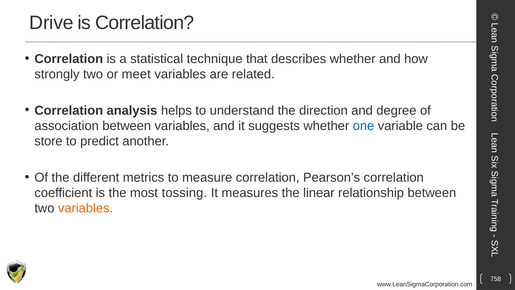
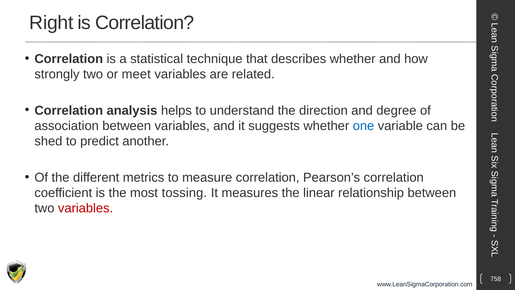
Drive: Drive -> Right
store: store -> shed
variables at (86, 208) colour: orange -> red
